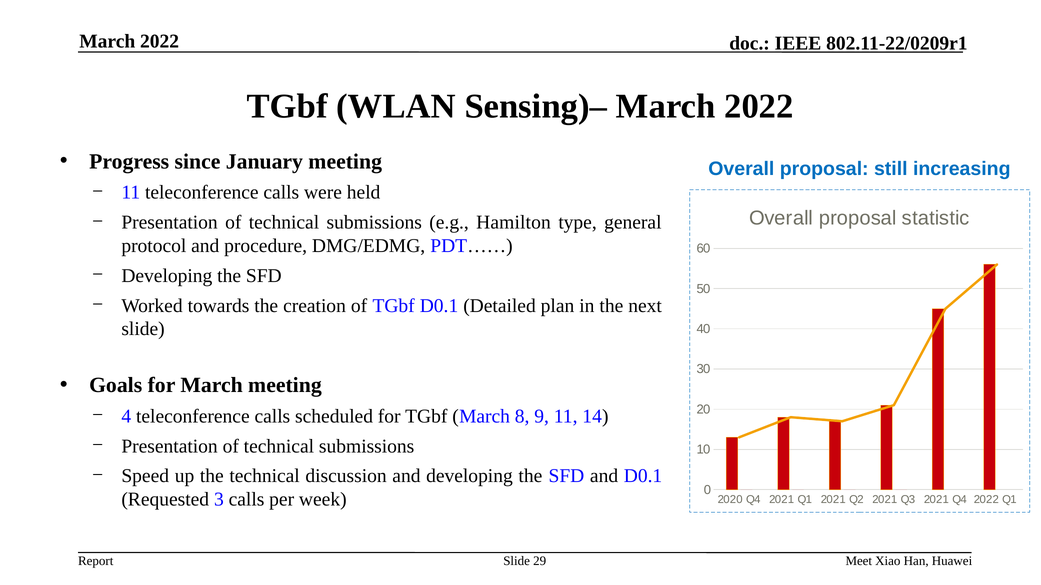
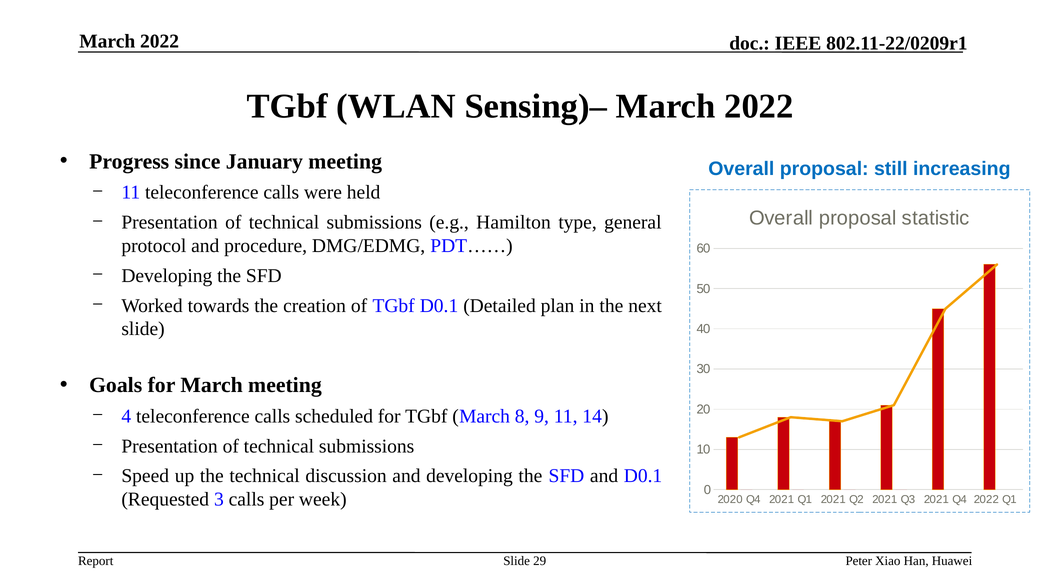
Meet: Meet -> Peter
